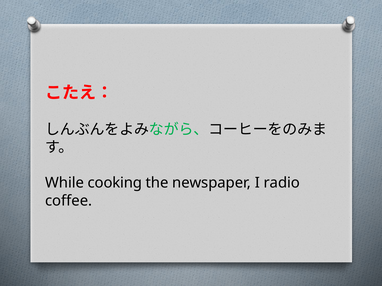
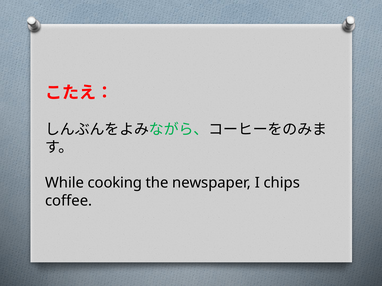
radio: radio -> chips
